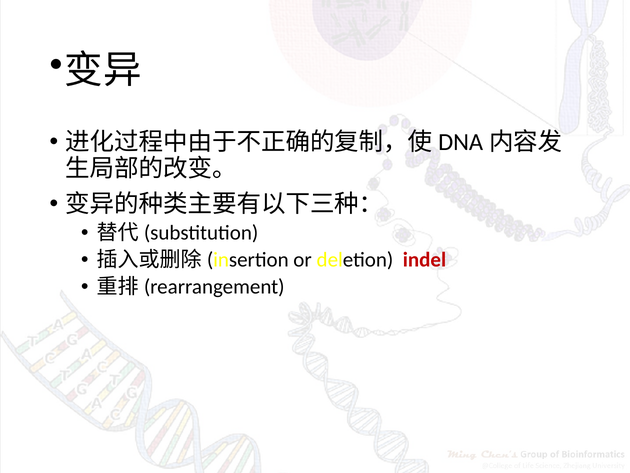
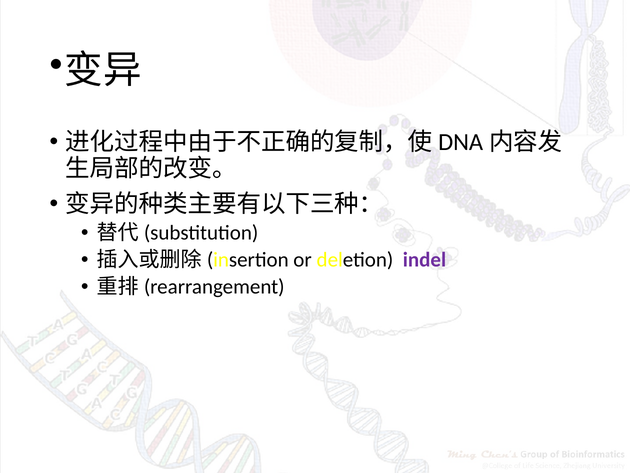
indel colour: red -> purple
